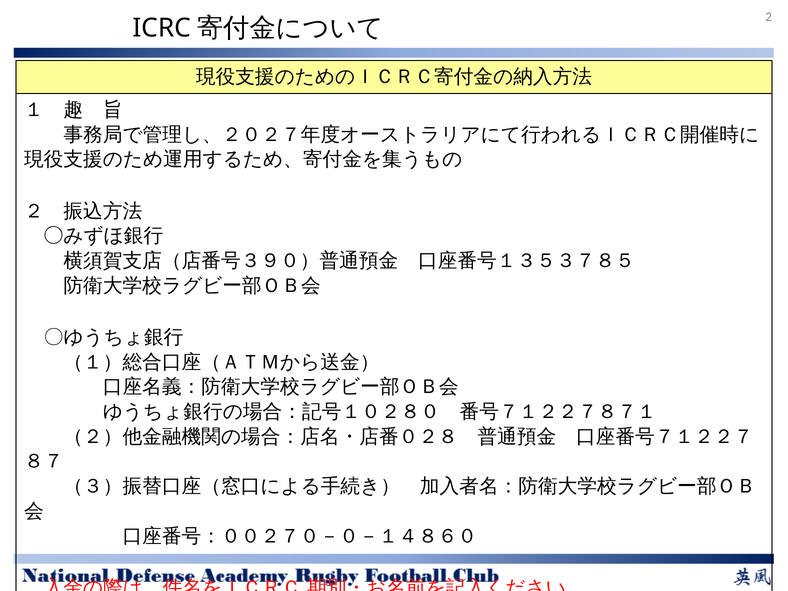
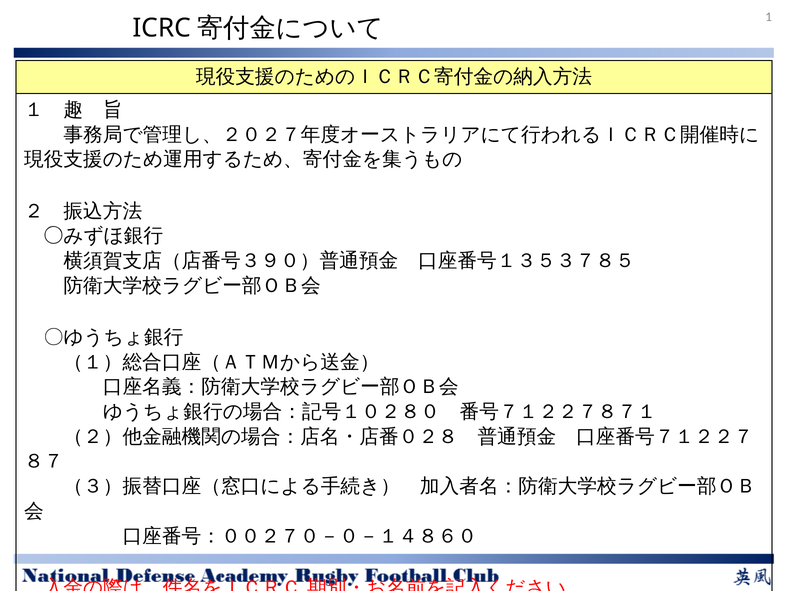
2: 2 -> 1
